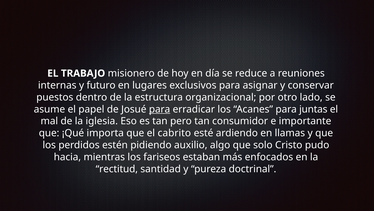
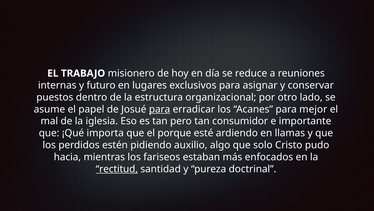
juntas: juntas -> mejor
cabrito: cabrito -> porque
rectitud underline: none -> present
